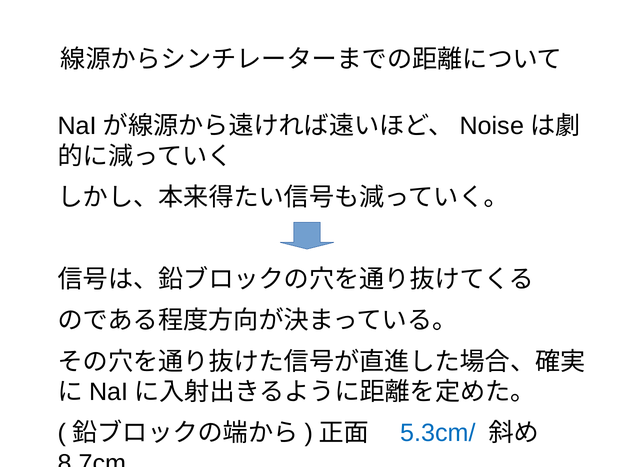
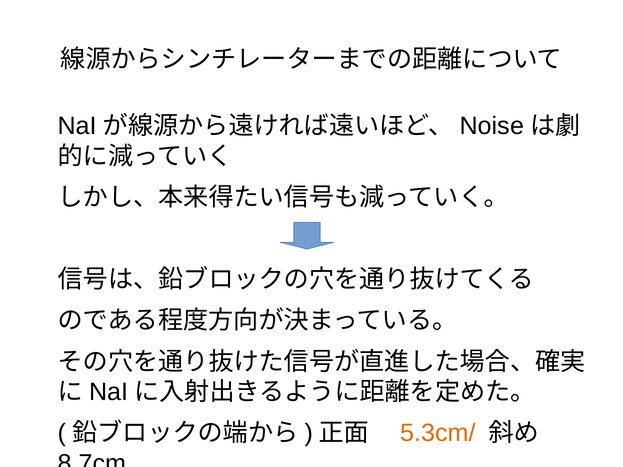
5.3cm/ colour: blue -> orange
